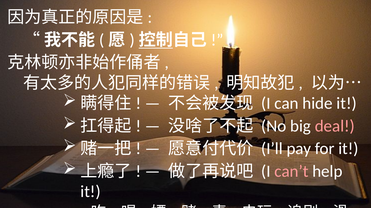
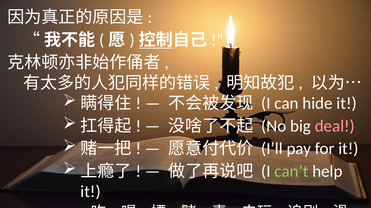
can’t colour: pink -> light green
